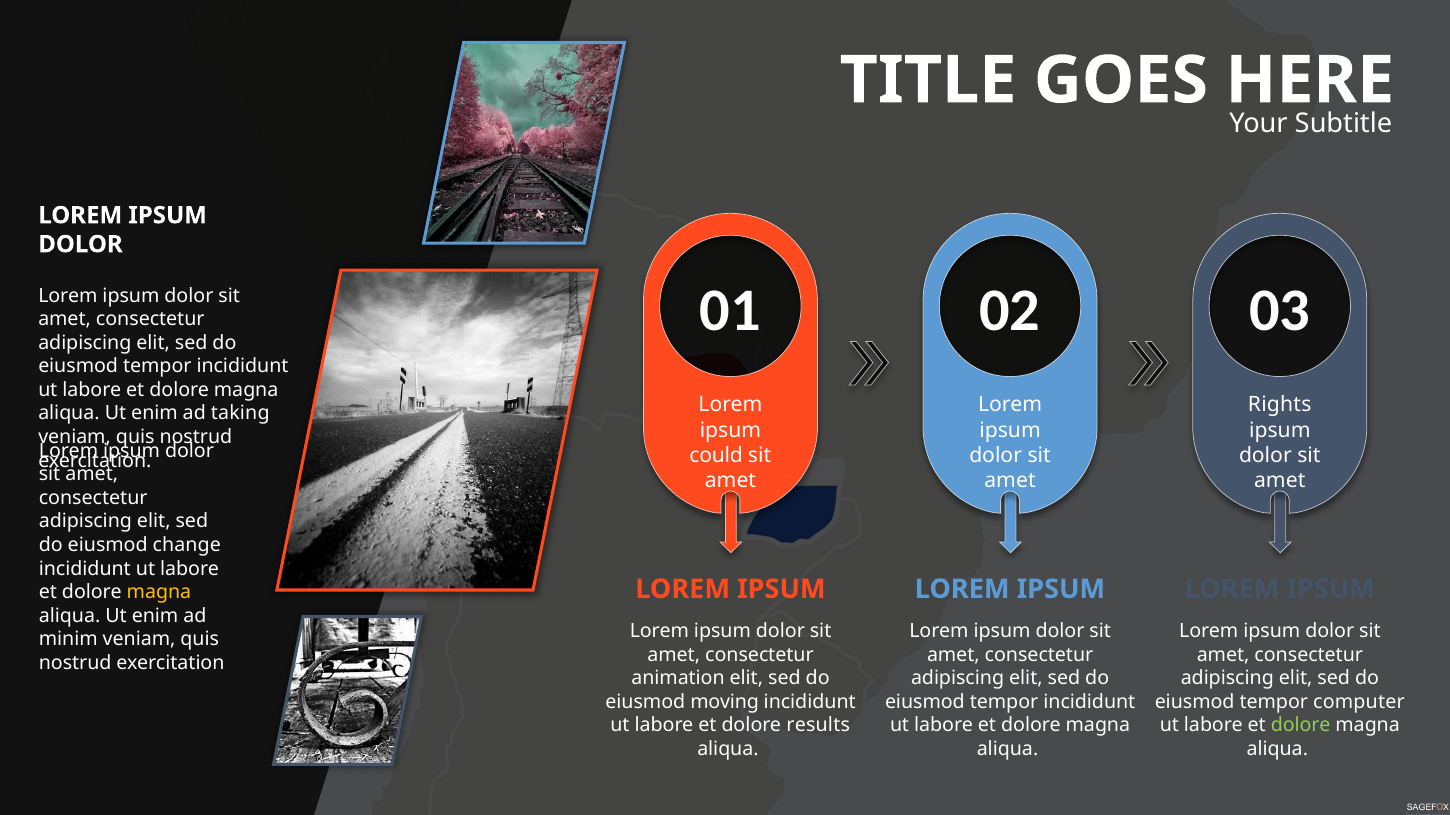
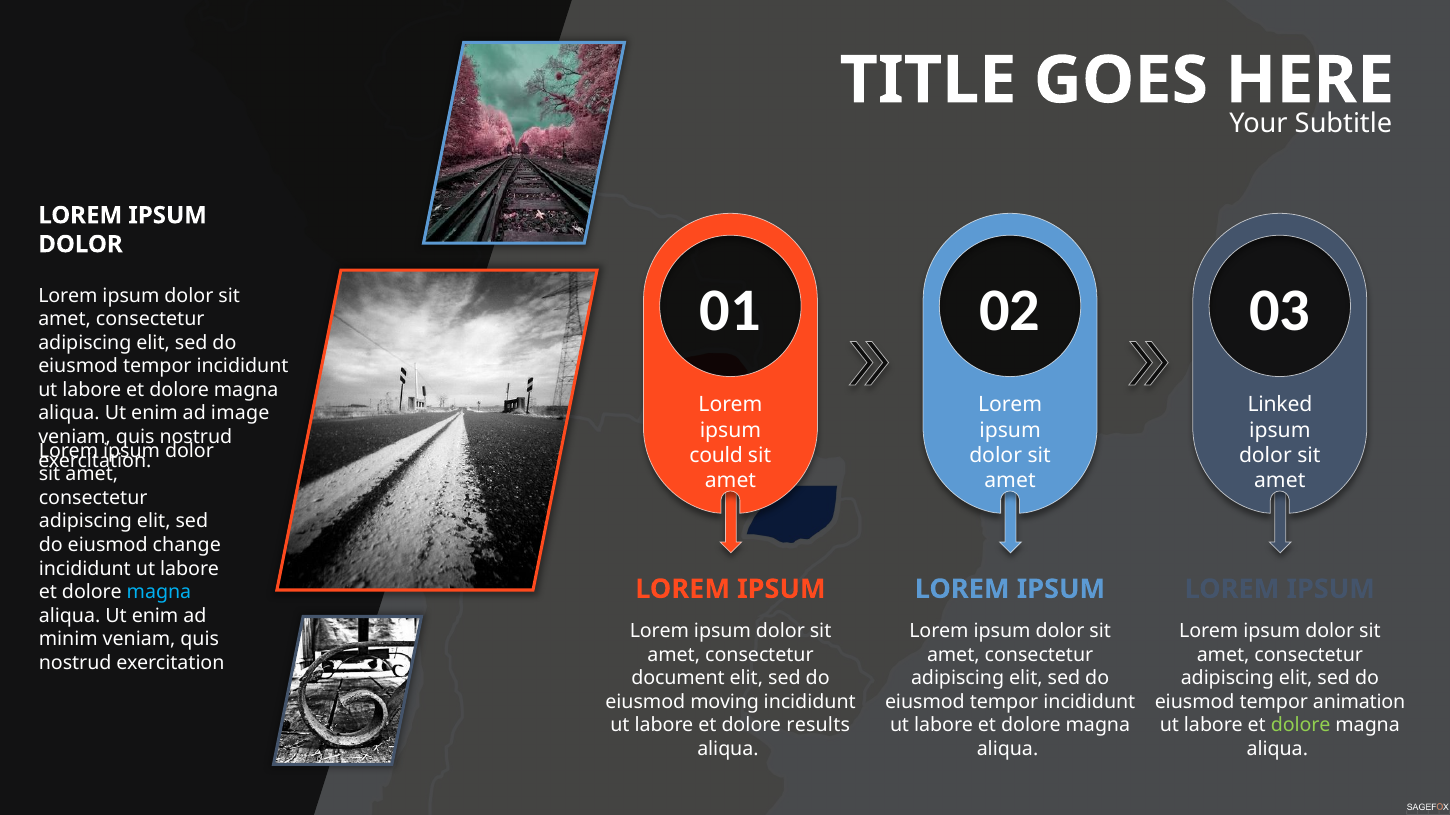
Rights: Rights -> Linked
taking: taking -> image
magna at (159, 593) colour: yellow -> light blue
animation: animation -> document
computer: computer -> animation
